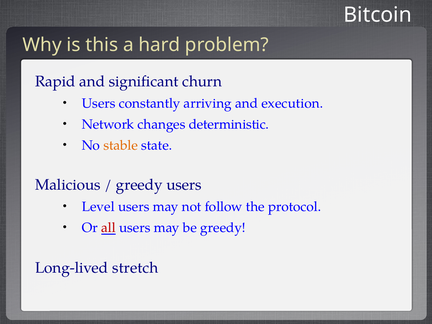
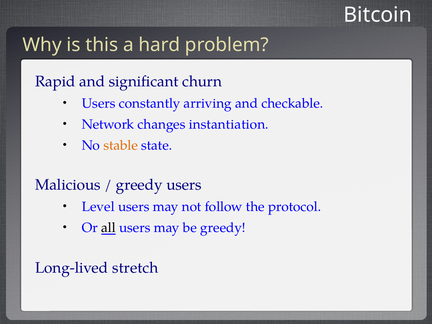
execution: execution -> checkable
deterministic: deterministic -> instantiation
all colour: red -> black
